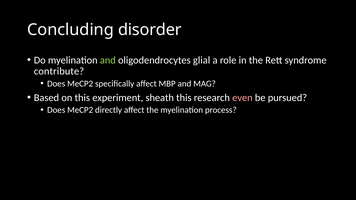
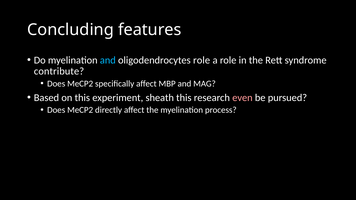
disorder: disorder -> features
and at (108, 60) colour: light green -> light blue
oligodendrocytes glial: glial -> role
